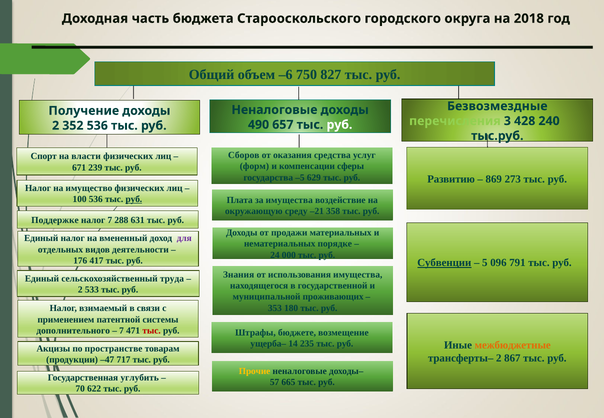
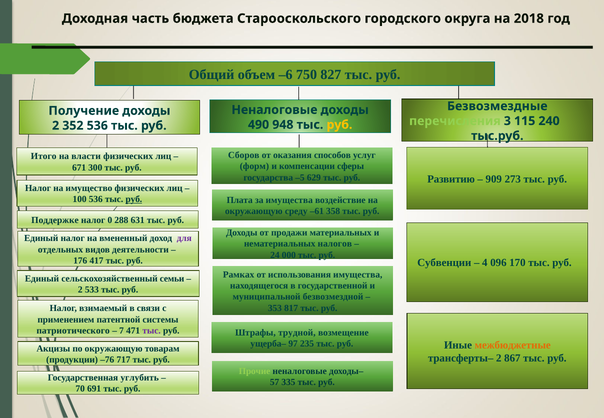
428: 428 -> 115
657: 657 -> 948
руб at (339, 125) colour: white -> yellow
средства: средства -> способов
Спорт: Спорт -> Итого
239: 239 -> 300
869: 869 -> 909
–21: –21 -> –61
налог 7: 7 -> 0
порядке: порядке -> налогов
Субвенции underline: present -> none
5: 5 -> 4
791: 791 -> 170
Знания: Знания -> Рамках
труда: труда -> семьи
проживающих: проживающих -> безвозмездной
180: 180 -> 817
дополнительного: дополнительного -> патриотического
тыс at (152, 331) colour: red -> purple
бюджете: бюджете -> трудной
14: 14 -> 97
по пространстве: пространстве -> окружающую
–47: –47 -> –76
Прочие colour: yellow -> light green
665: 665 -> 335
622: 622 -> 691
